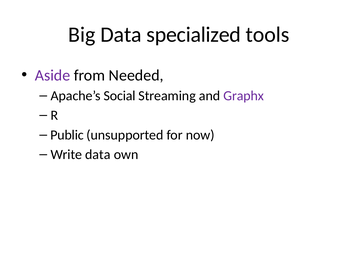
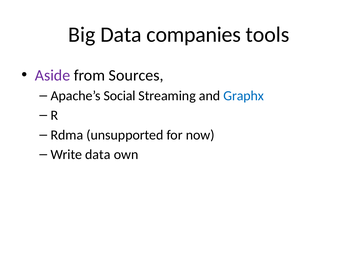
specialized: specialized -> companies
Needed: Needed -> Sources
Graphx colour: purple -> blue
Public: Public -> Rdma
